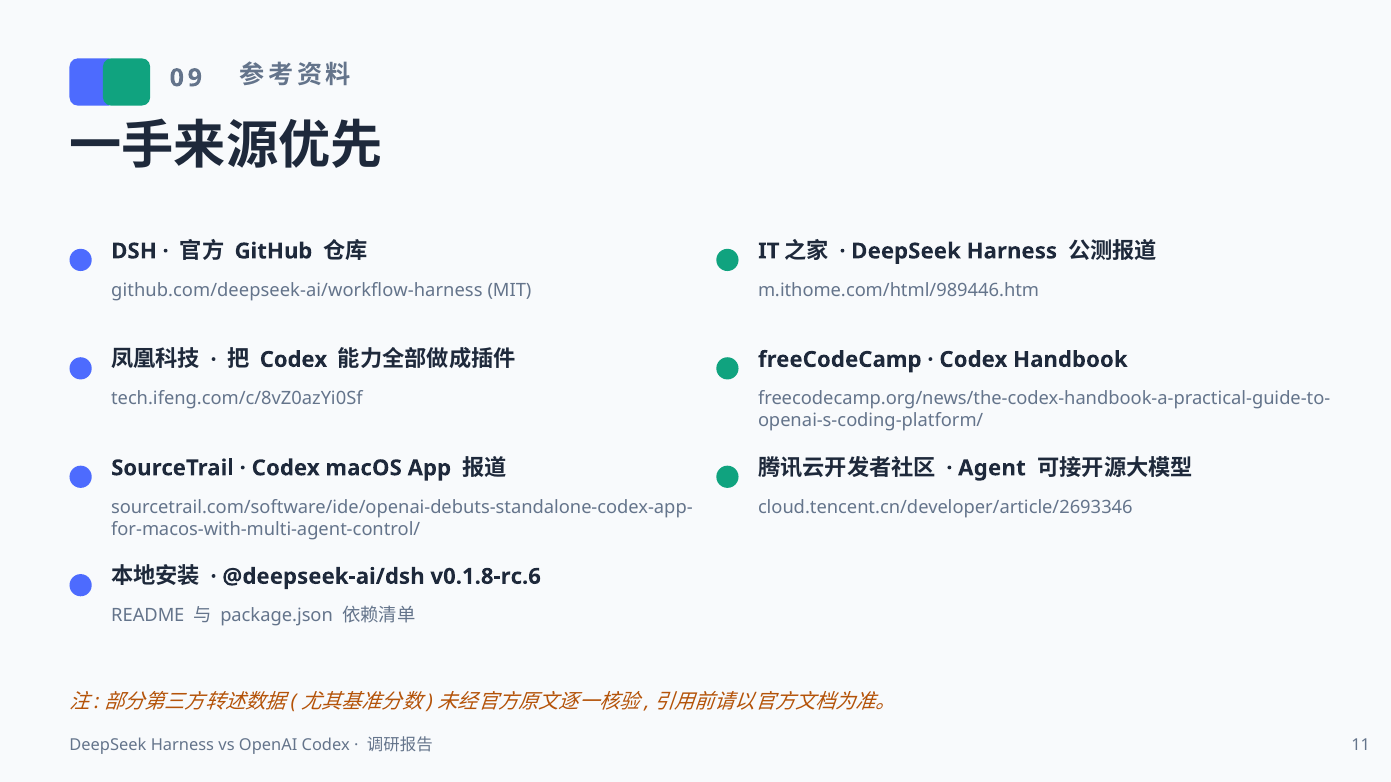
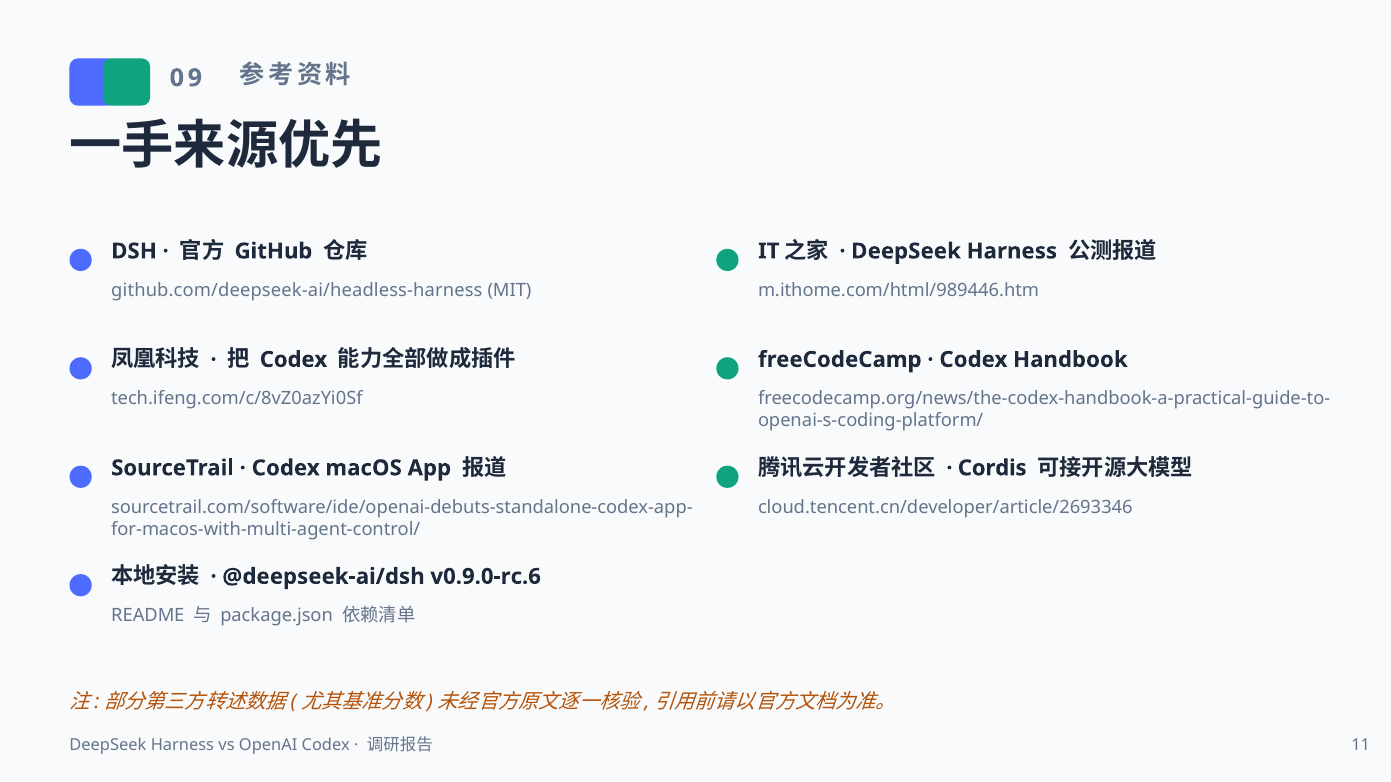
github.com/deepseek-ai/workflow-harness: github.com/deepseek-ai/workflow-harness -> github.com/deepseek-ai/headless-harness
Agent: Agent -> Cordis
v0.1.8-rc.6: v0.1.8-rc.6 -> v0.9.0-rc.6
